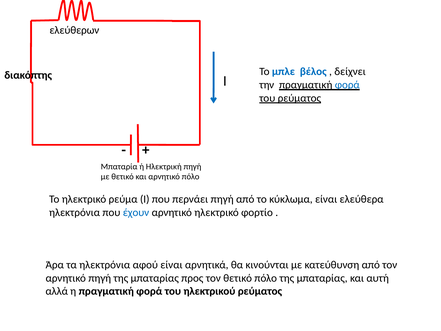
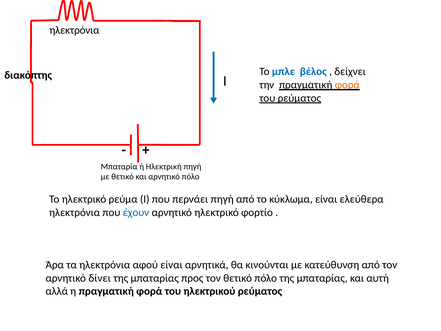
ελεύθερων at (74, 30): ελεύθερων -> ηλεκτρόνια
φορά at (347, 85) colour: blue -> orange
αρνητικό πηγή: πηγή -> δίνει
